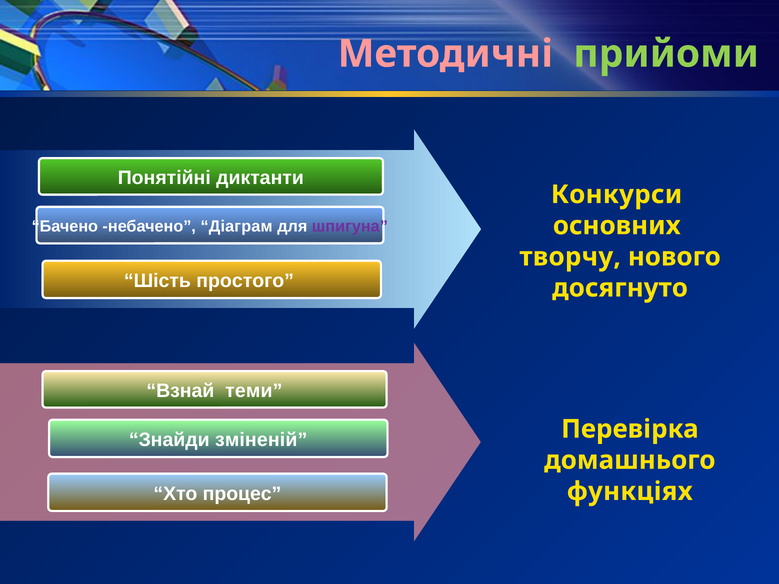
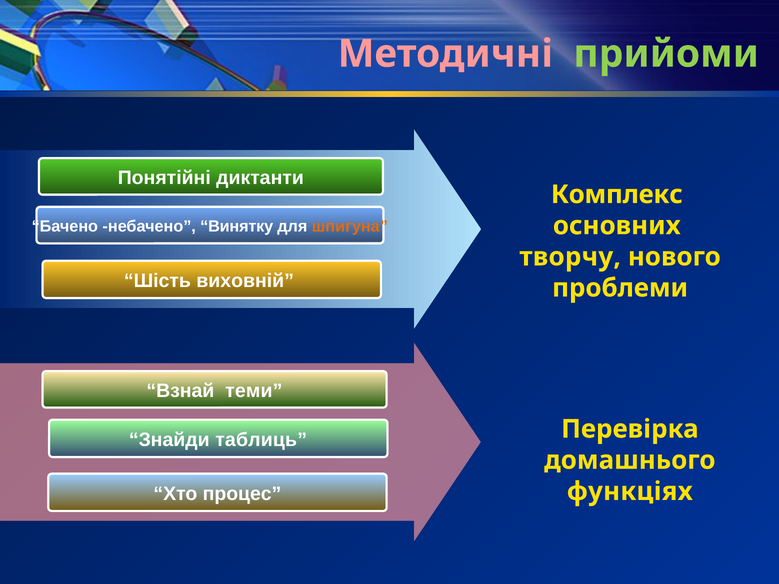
Конкурси: Конкурси -> Комплекс
Діаграм: Діаграм -> Винятку
шпигуна colour: purple -> orange
простого: простого -> виховній
досягнуто: досягнуто -> проблеми
зміненій: зміненій -> таблиць
